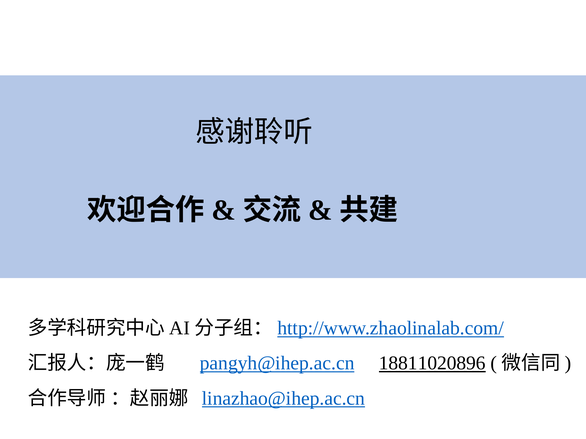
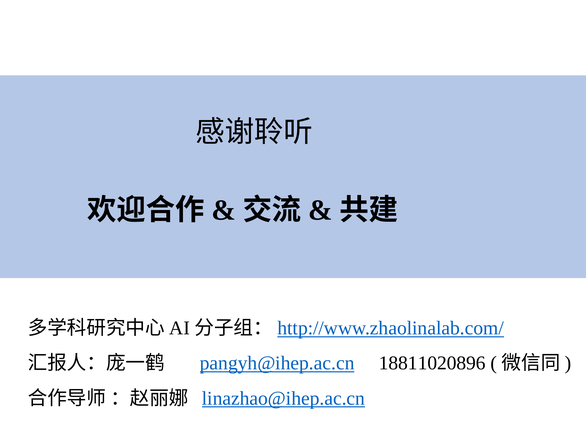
18811020896 underline: present -> none
